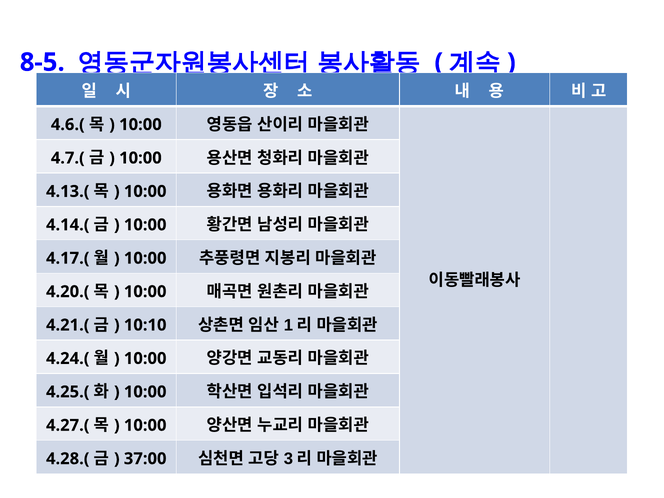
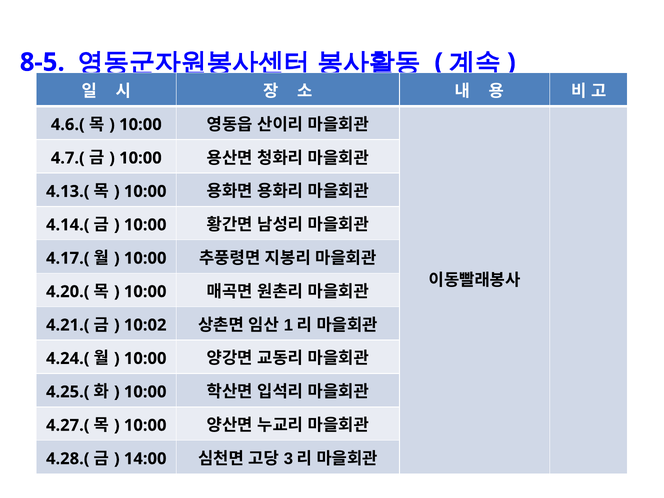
10:10: 10:10 -> 10:02
37:00: 37:00 -> 14:00
